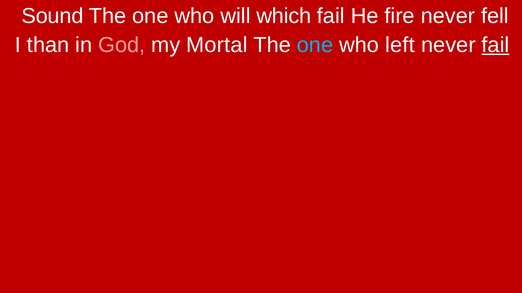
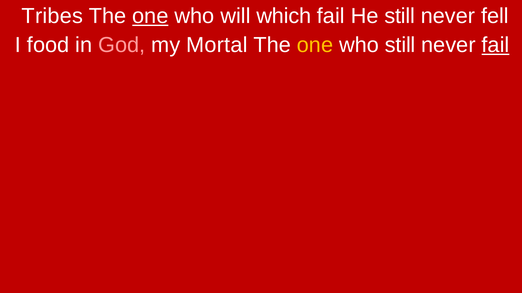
Sound: Sound -> Tribes
one at (150, 16) underline: none -> present
He fire: fire -> still
than: than -> food
one at (315, 45) colour: light blue -> yellow
who left: left -> still
